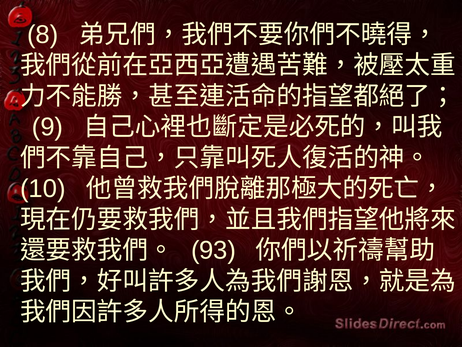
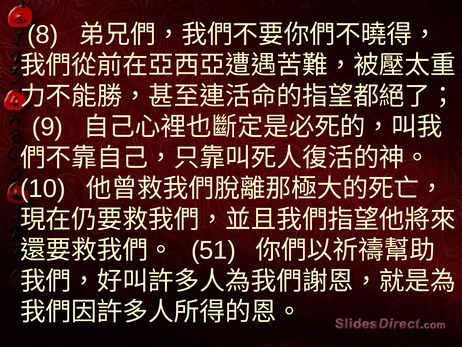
93: 93 -> 51
